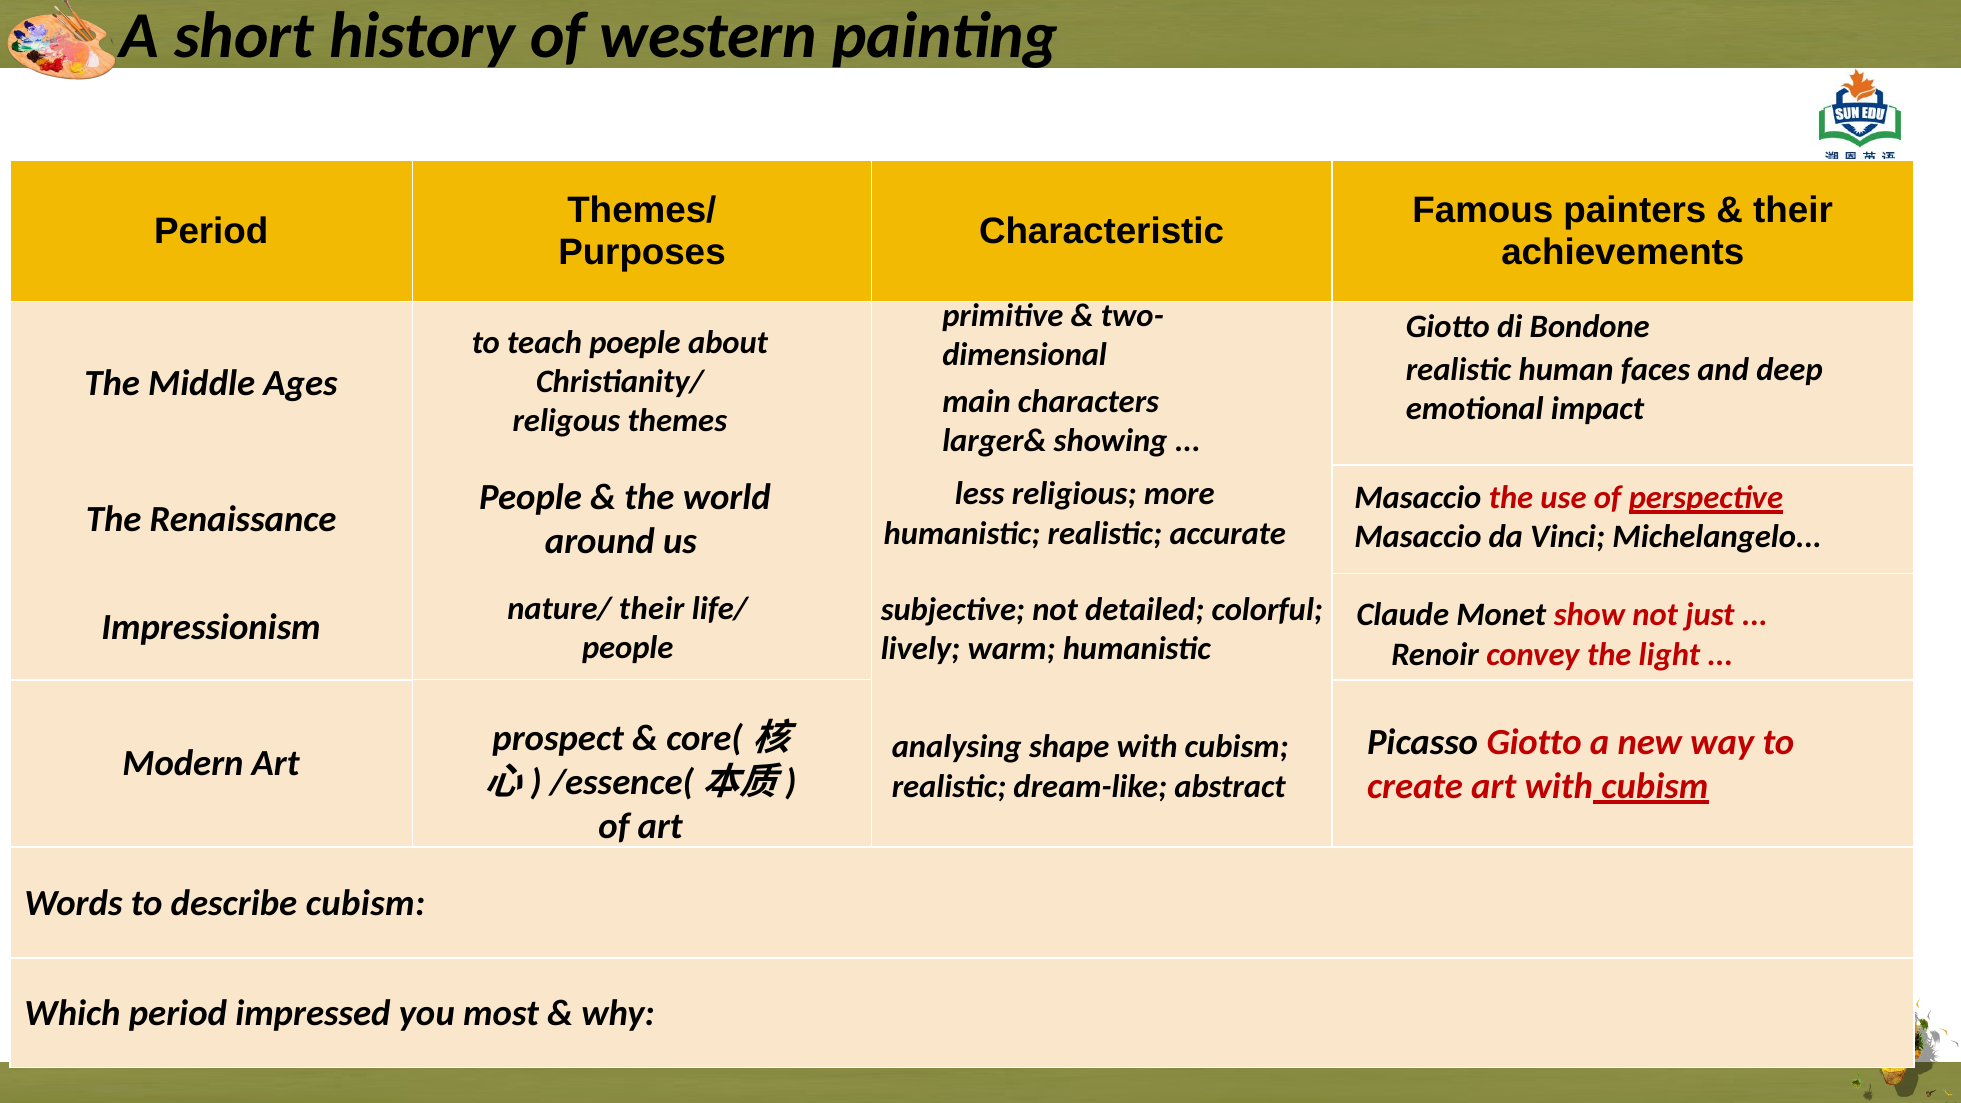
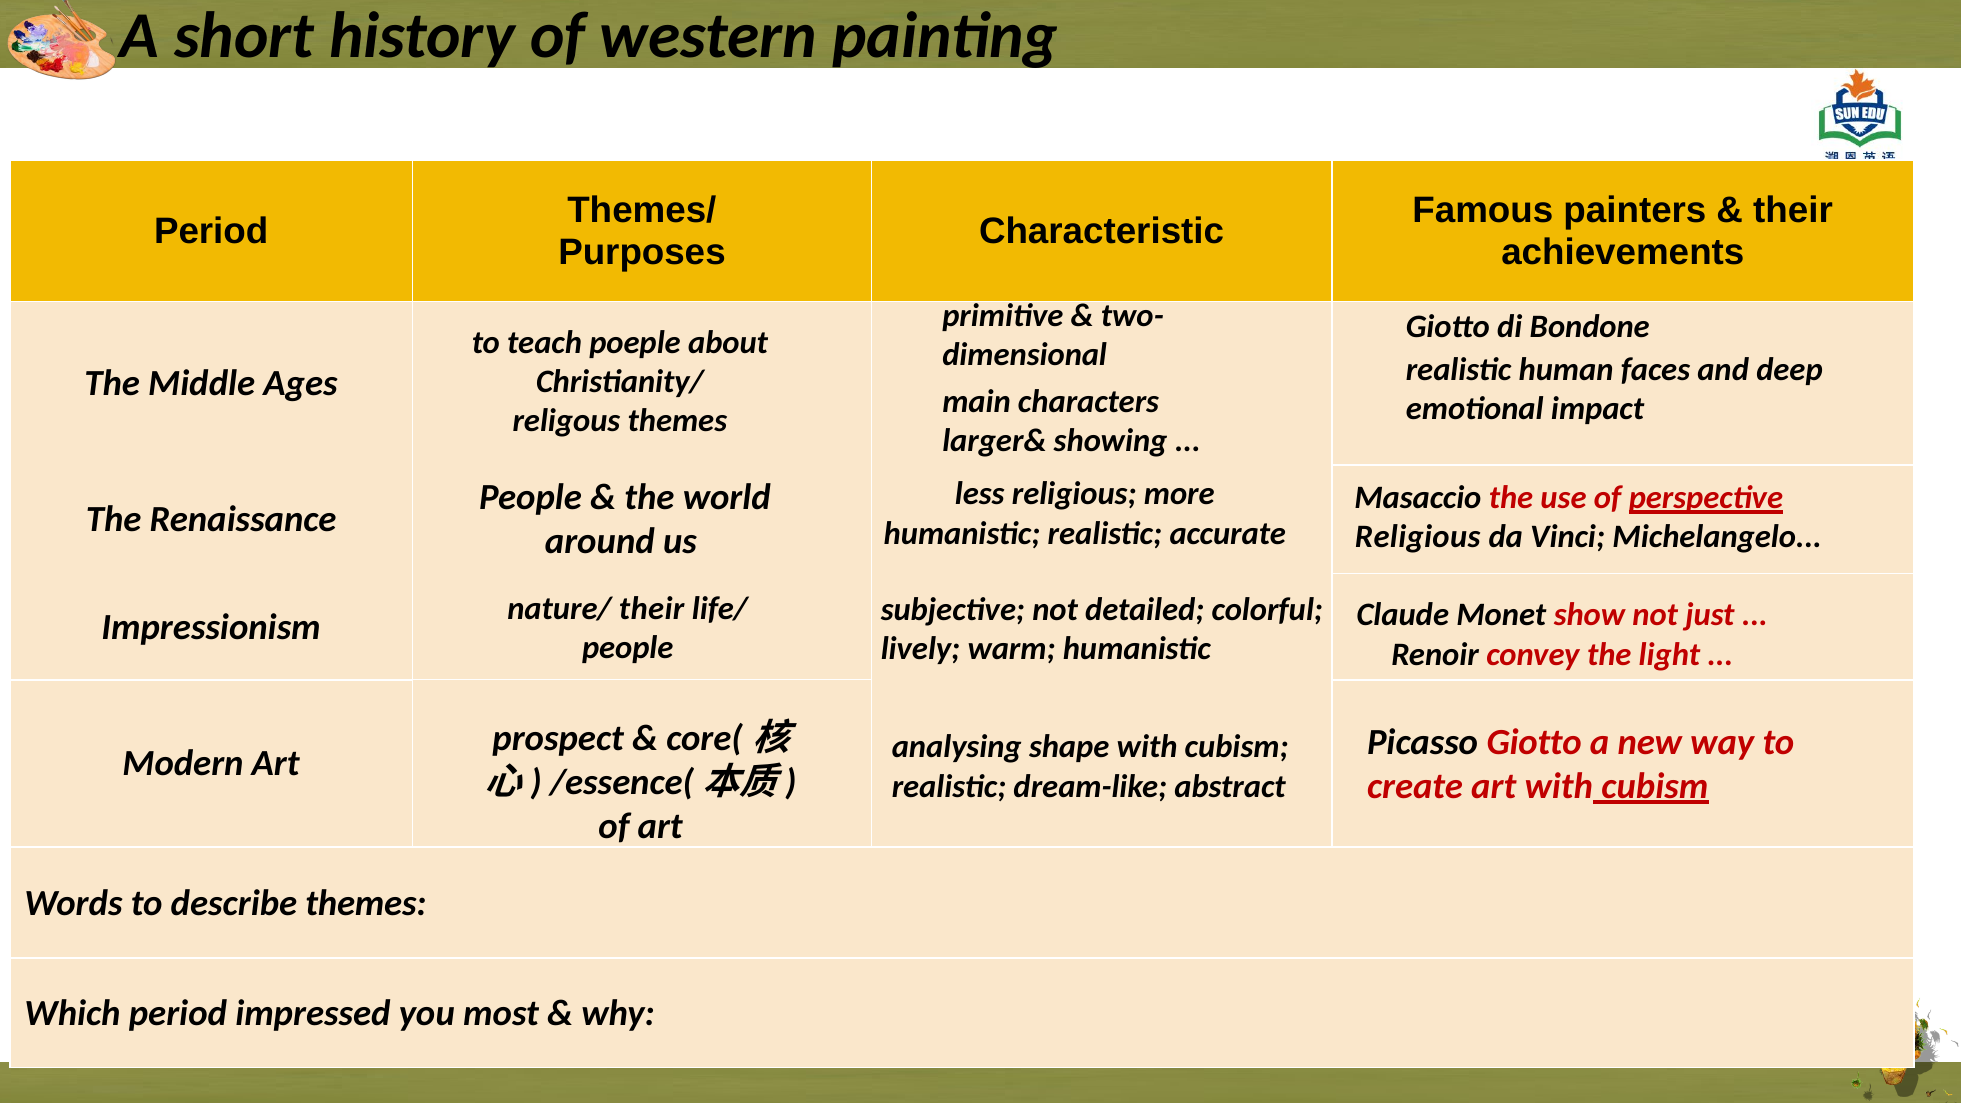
Masaccio at (1418, 537): Masaccio -> Religious
describe cubism: cubism -> themes
